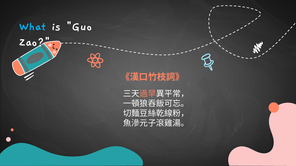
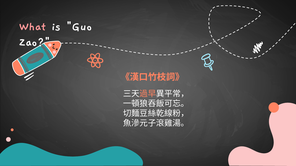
What colour: light blue -> pink
